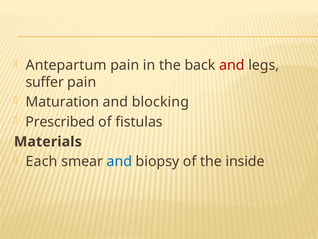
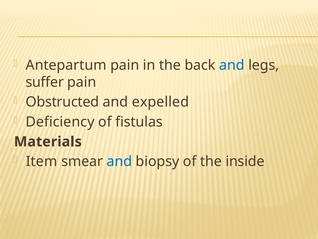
and at (232, 65) colour: red -> blue
Maturation: Maturation -> Obstructed
blocking: blocking -> expelled
Prescribed: Prescribed -> Deficiency
Each: Each -> Item
